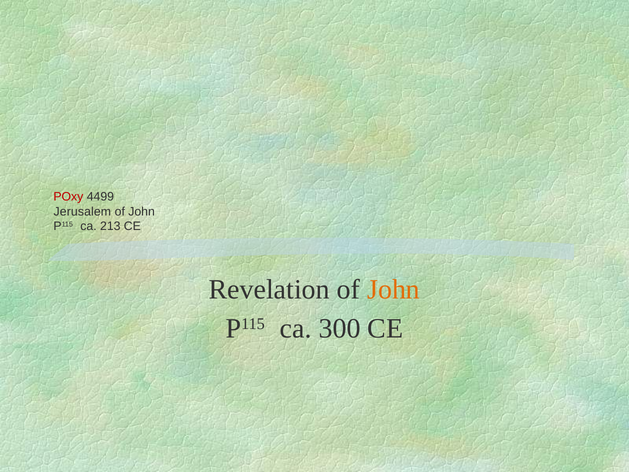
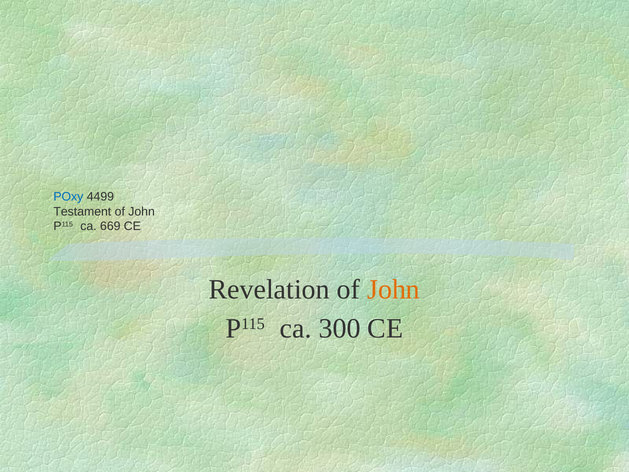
POxy colour: red -> blue
Jerusalem: Jerusalem -> Testament
213: 213 -> 669
